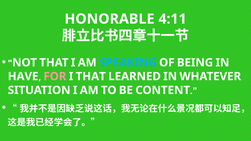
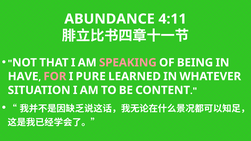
HONORABLE: HONORABLE -> ABUNDANCE
SPEAKING colour: light blue -> pink
I THAT: THAT -> PURE
